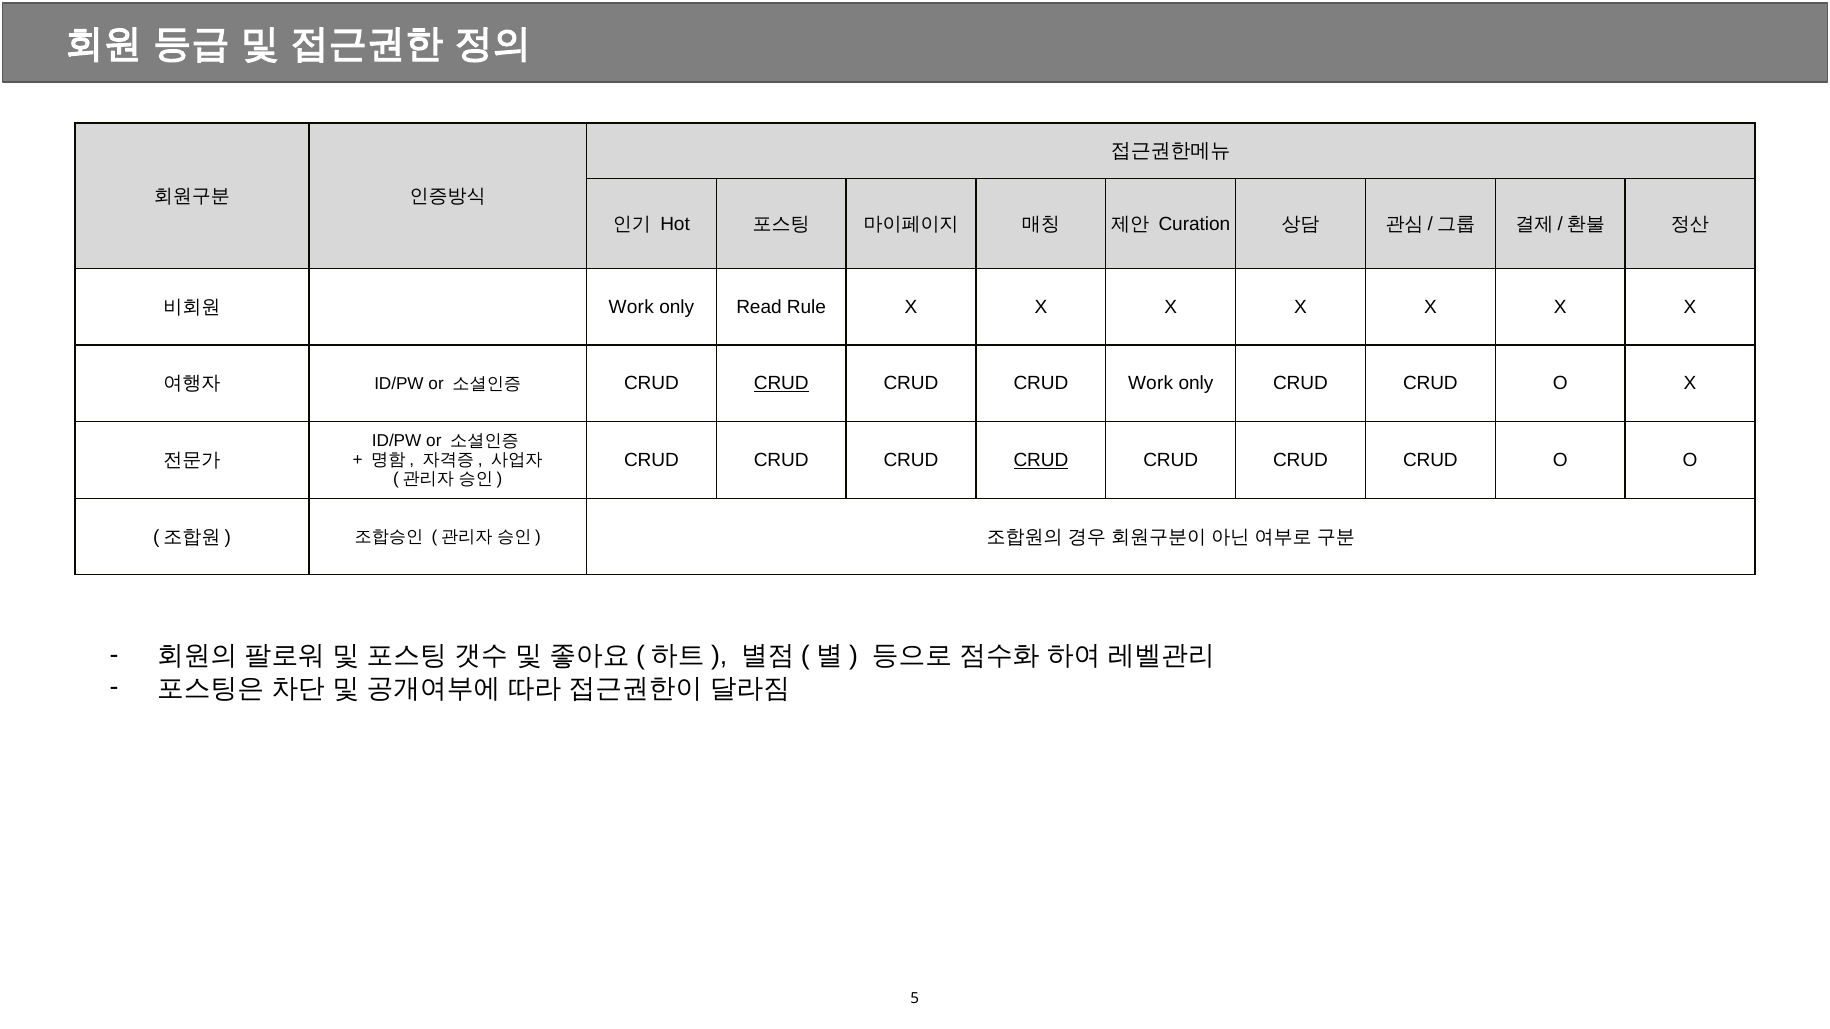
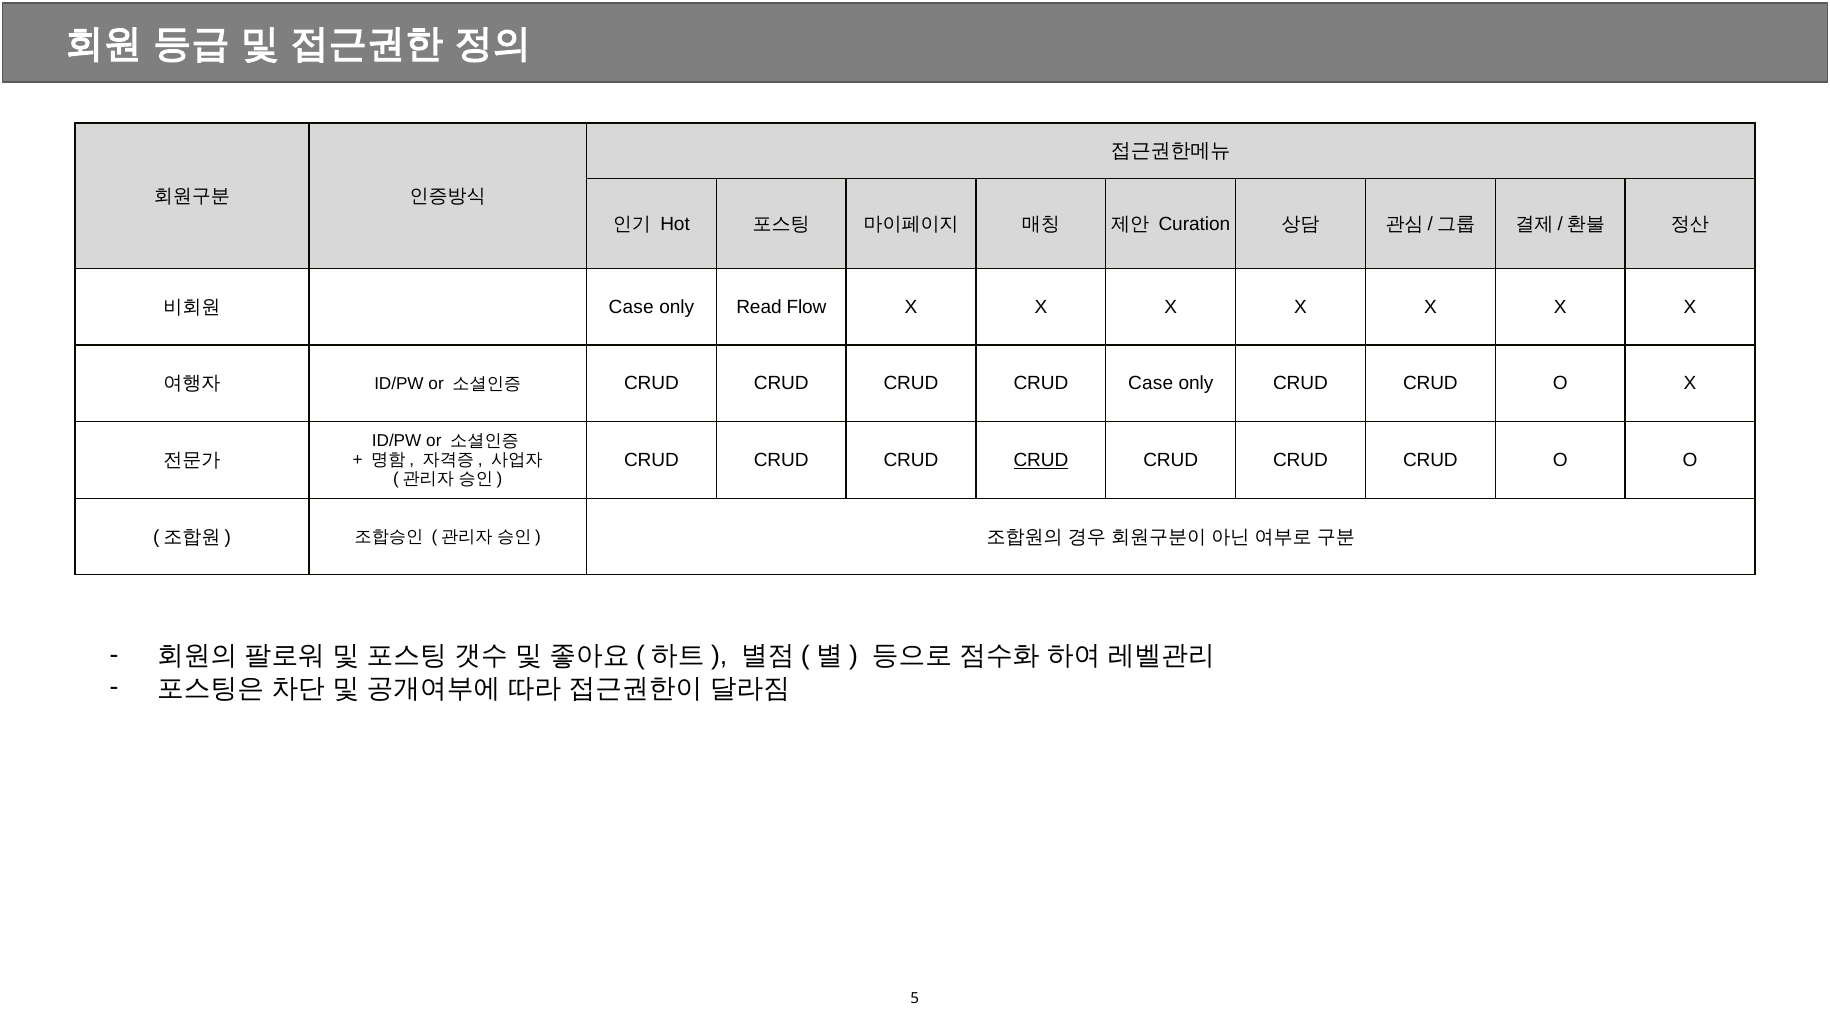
Work at (631, 307): Work -> Case
Rule: Rule -> Flow
CRUD at (781, 383) underline: present -> none
CRUD Work: Work -> Case
